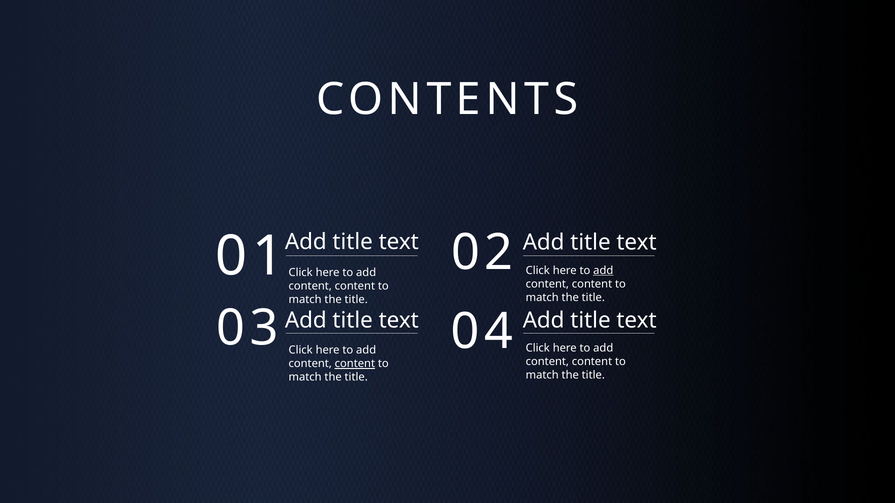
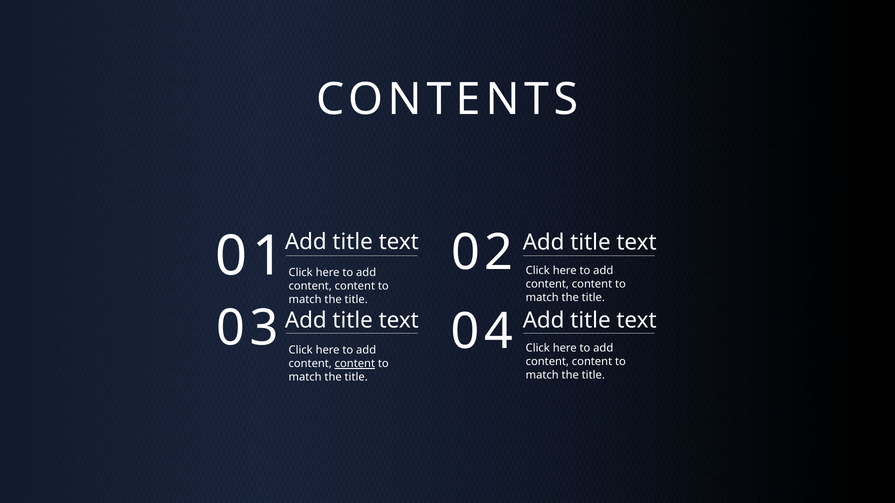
add at (603, 271) underline: present -> none
